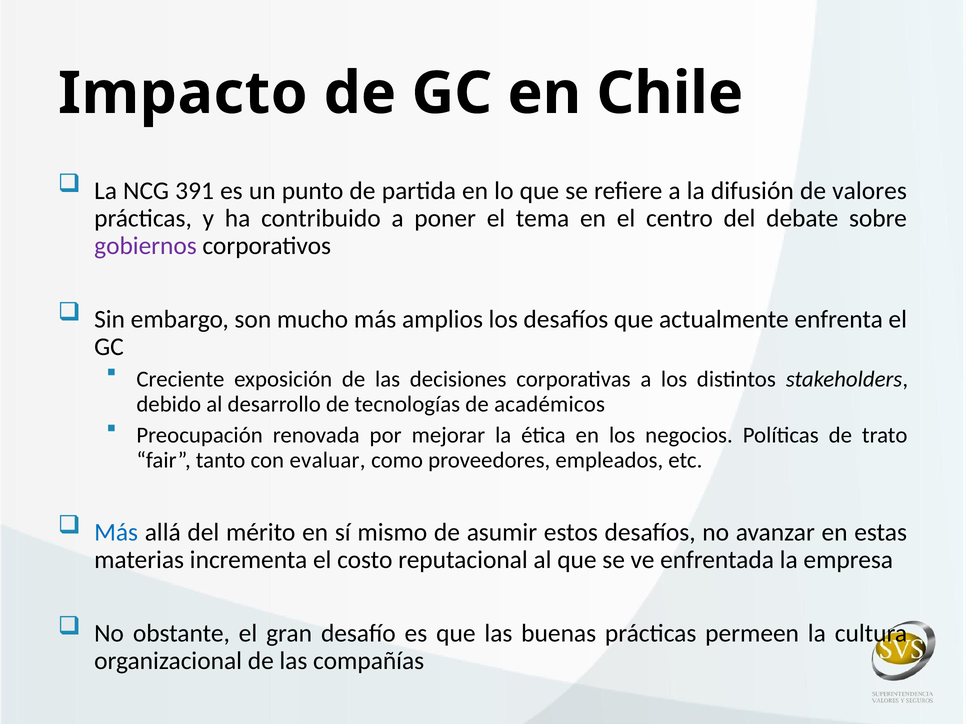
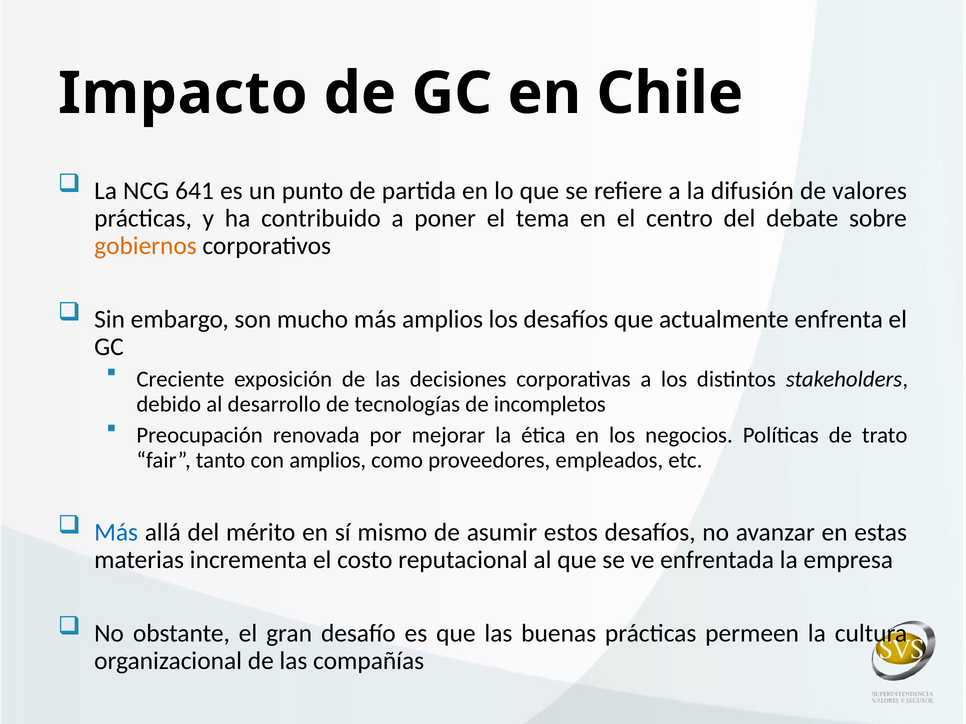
391: 391 -> 641
gobiernos colour: purple -> orange
académicos: académicos -> incompletos
con evaluar: evaluar -> amplios
